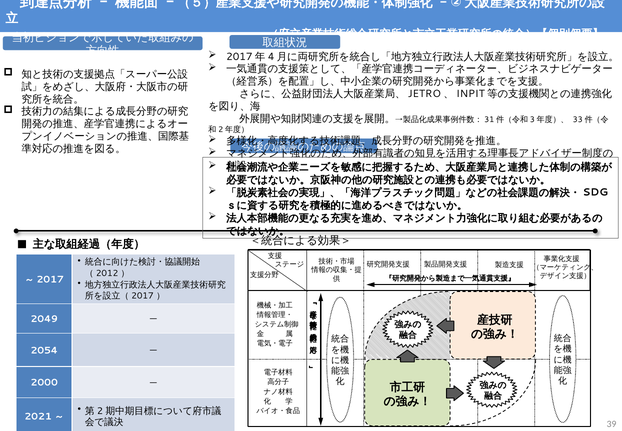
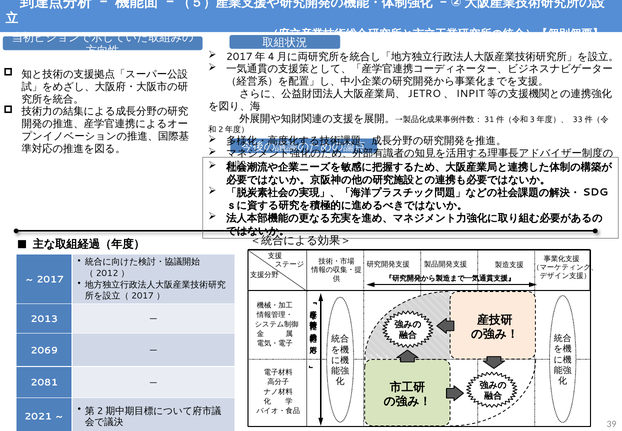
2049: 2049 -> 2013
2054: 2054 -> 2069
2000: 2000 -> 2081
